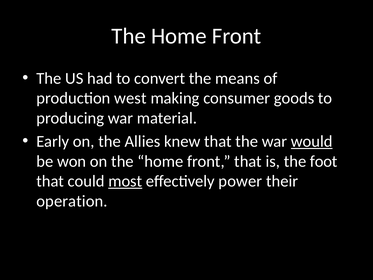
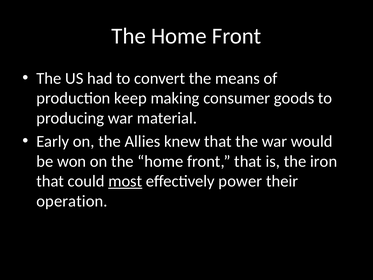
west: west -> keep
would underline: present -> none
foot: foot -> iron
